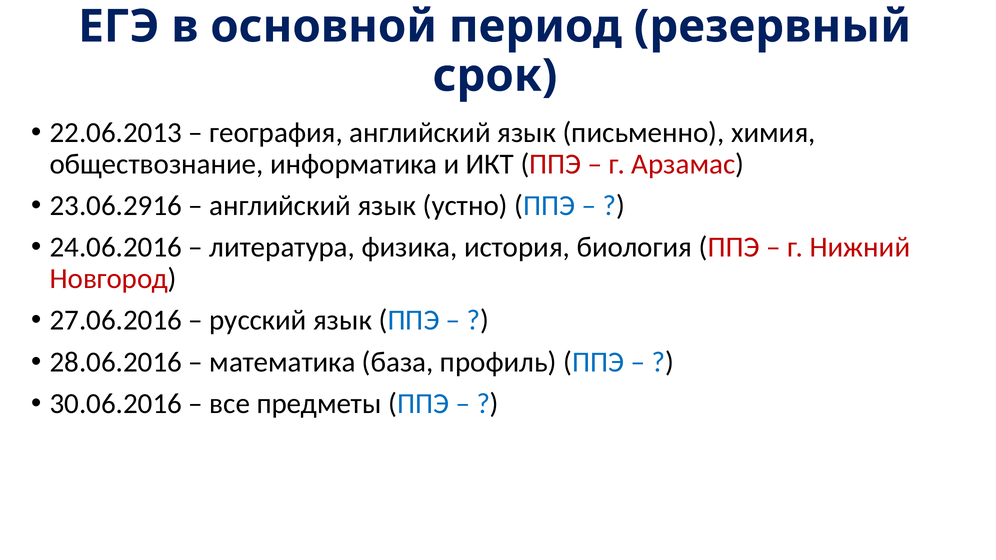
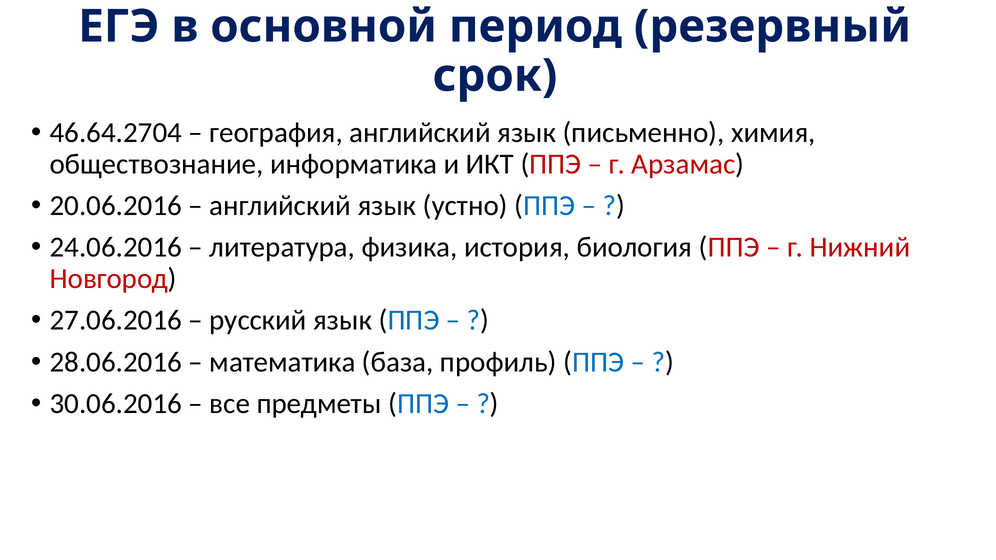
22.06.2013: 22.06.2013 -> 46.64.2704
23.06.2916: 23.06.2916 -> 20.06.2016
